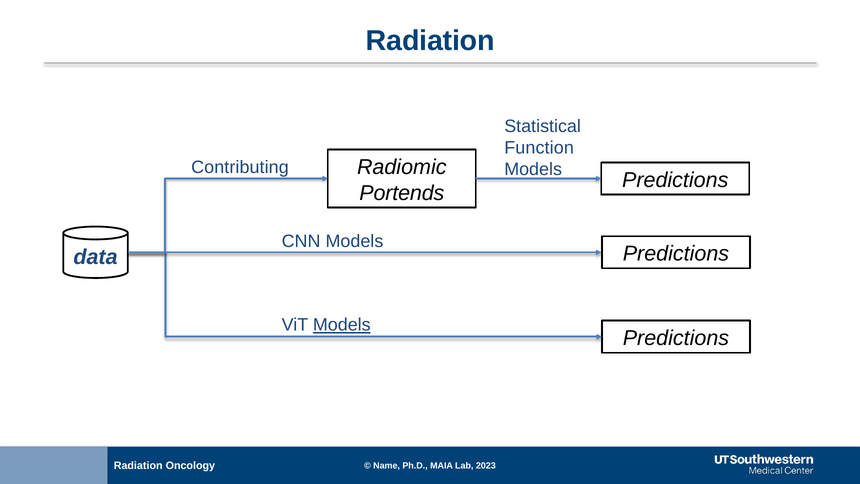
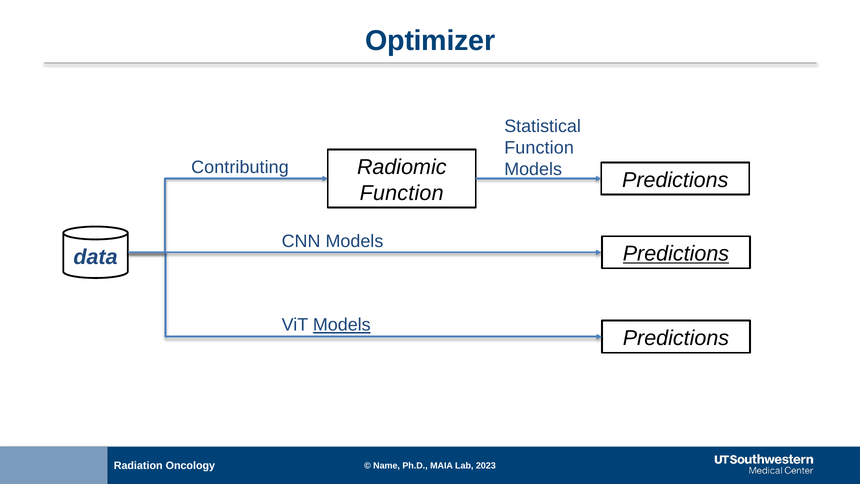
Radiation at (430, 41): Radiation -> Optimizer
Portends at (402, 193): Portends -> Function
Predictions at (676, 254) underline: none -> present
